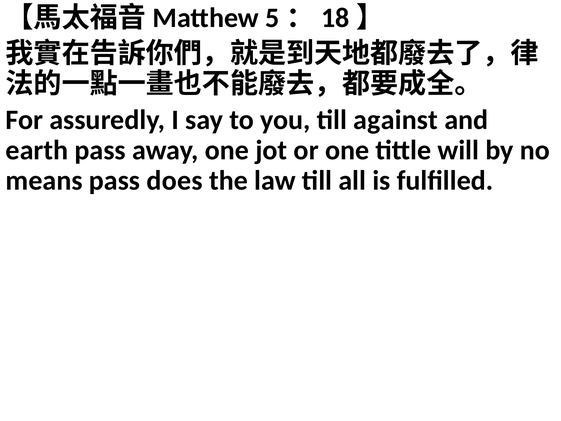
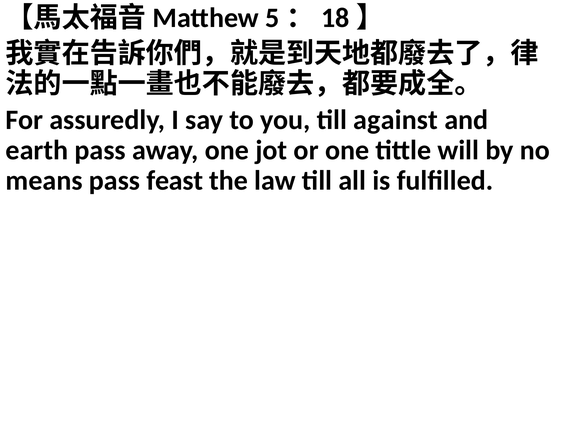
does: does -> feast
